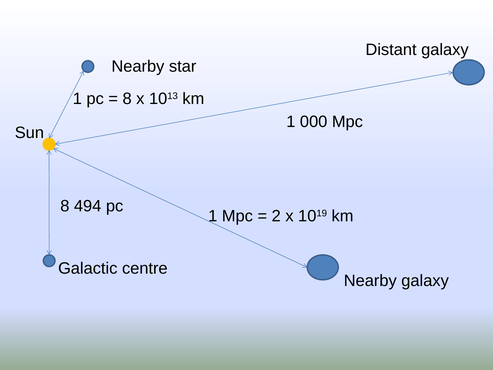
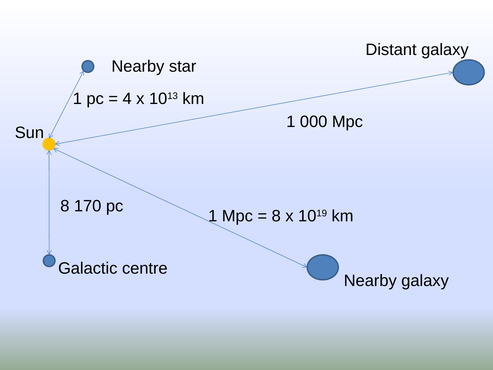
8 at (127, 99): 8 -> 4
494: 494 -> 170
2 at (276, 216): 2 -> 8
